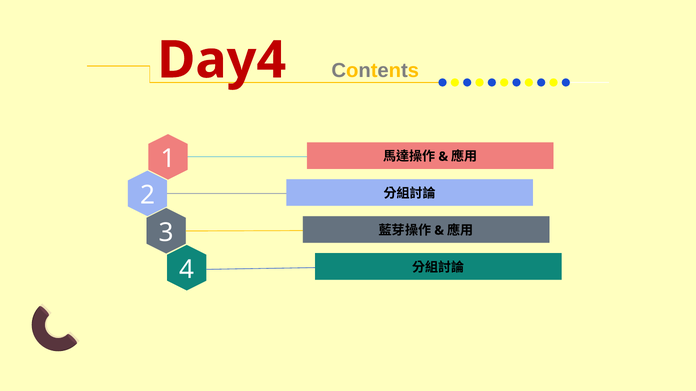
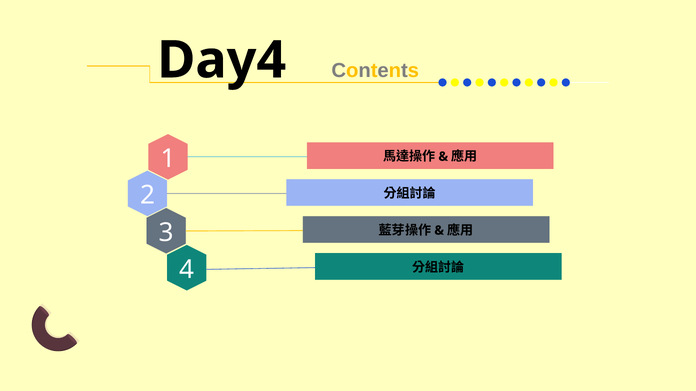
Day4 colour: red -> black
